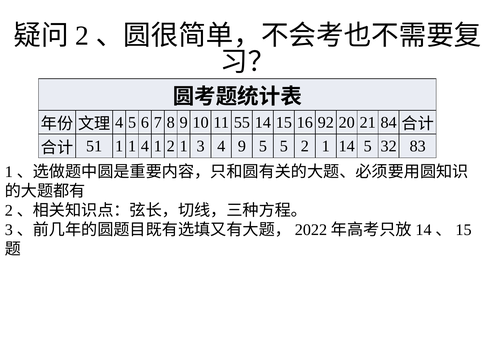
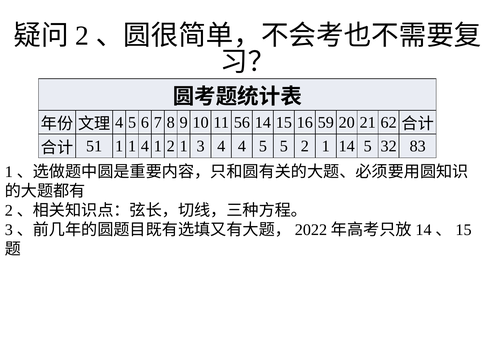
55: 55 -> 56
92: 92 -> 59
84: 84 -> 62
4 9: 9 -> 4
